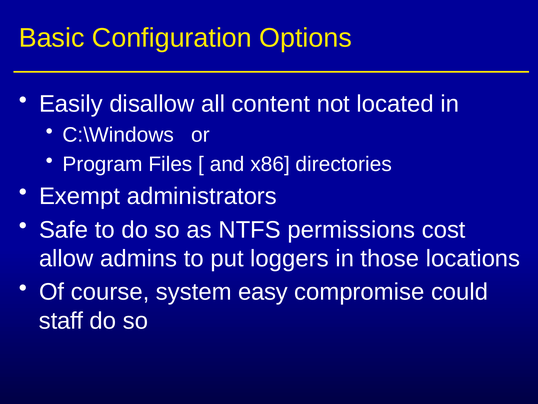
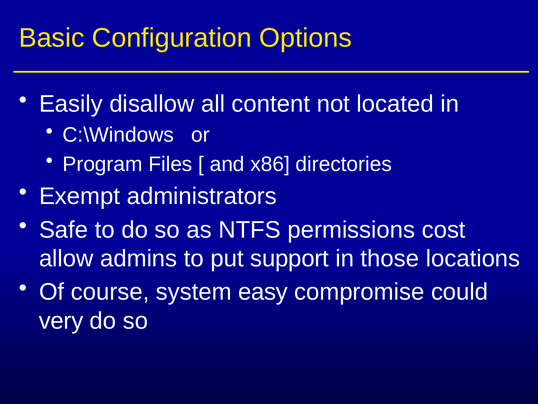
loggers: loggers -> support
staff: staff -> very
